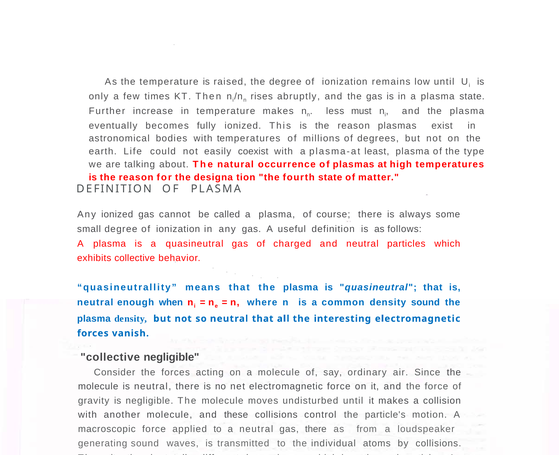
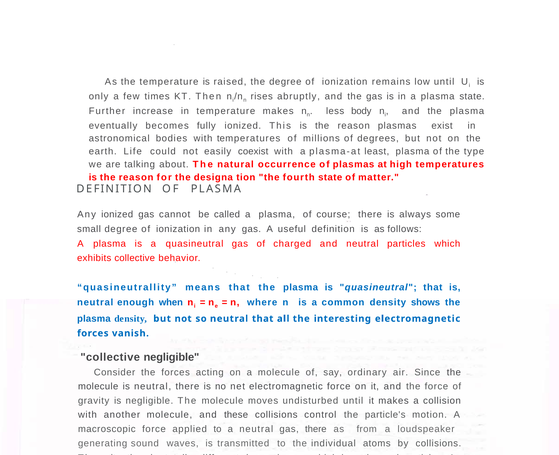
must: must -> body
density sound: sound -> shows
